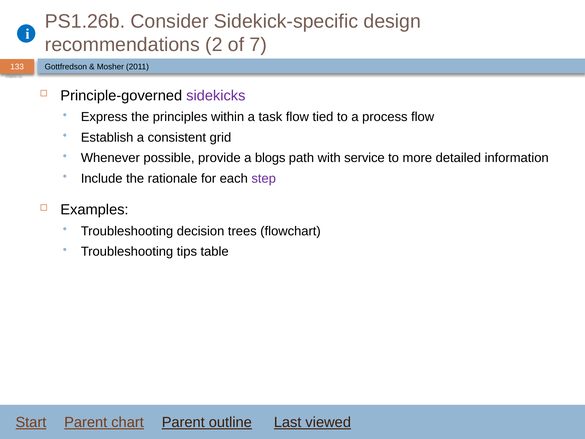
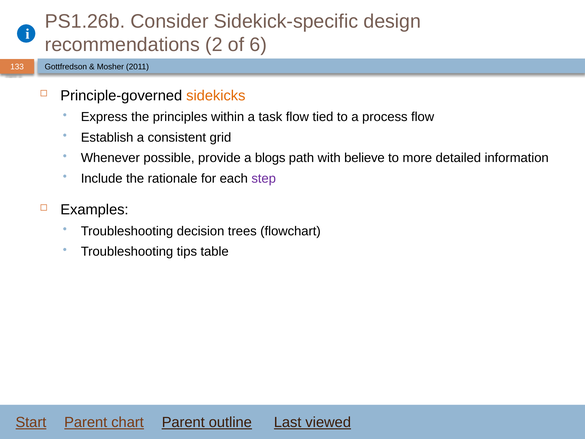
7: 7 -> 6
sidekicks colour: purple -> orange
service: service -> believe
